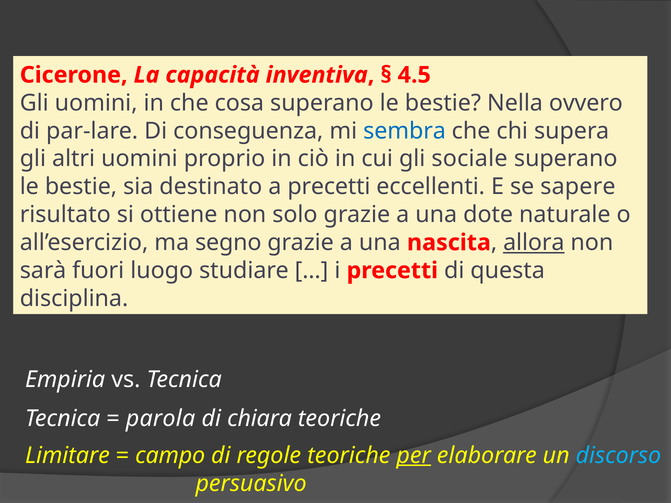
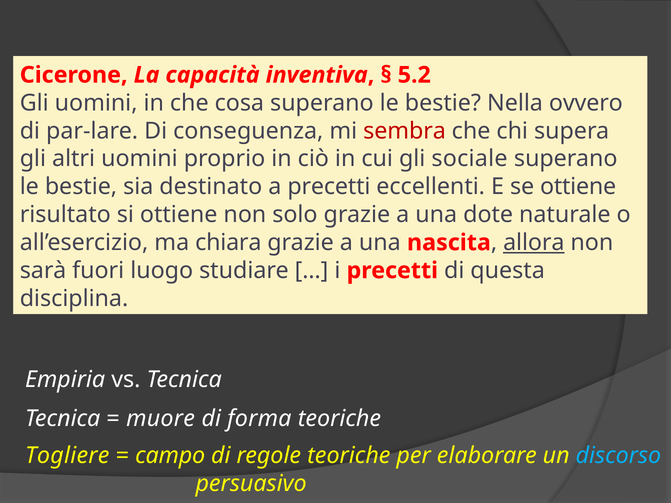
4.5: 4.5 -> 5.2
sembra colour: blue -> red
se sapere: sapere -> ottiene
segno: segno -> chiara
parola: parola -> muore
chiara: chiara -> forma
Limitare: Limitare -> Togliere
per underline: present -> none
